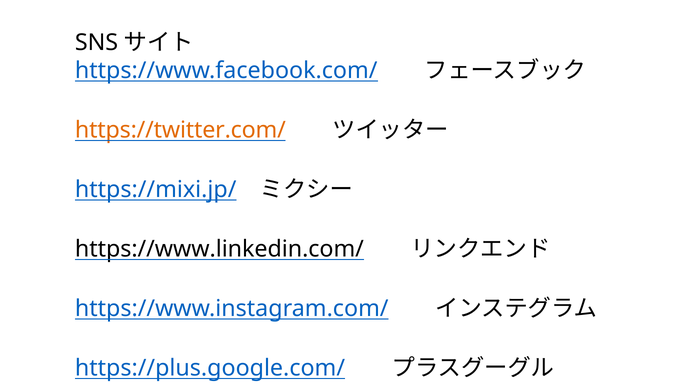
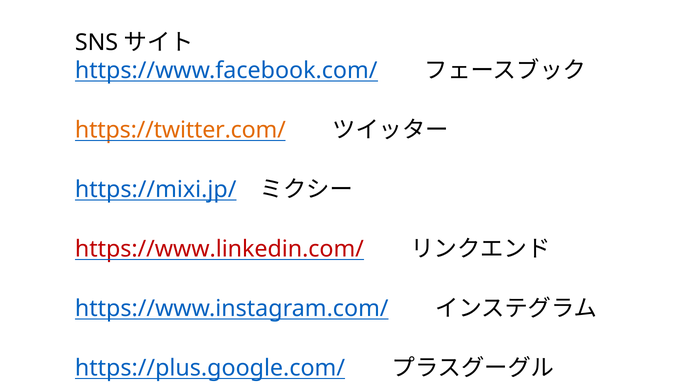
https://www.linkedin.com/ colour: black -> red
